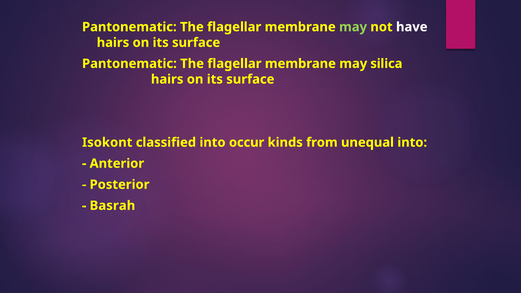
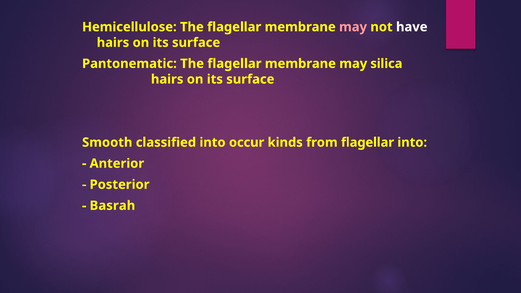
Pantonematic at (129, 27): Pantonematic -> Hemicellulose
may at (353, 27) colour: light green -> pink
Isokont: Isokont -> Smooth
from unequal: unequal -> flagellar
